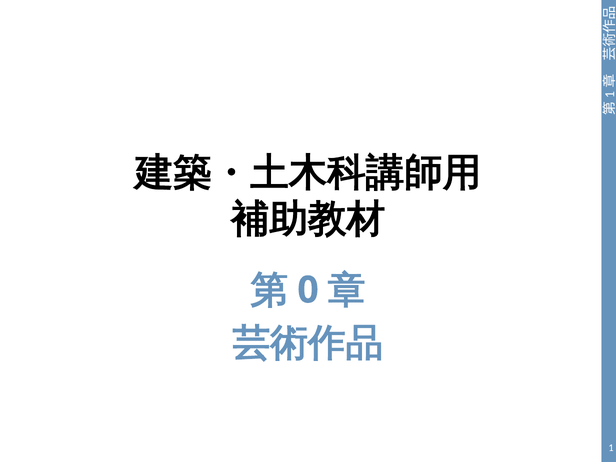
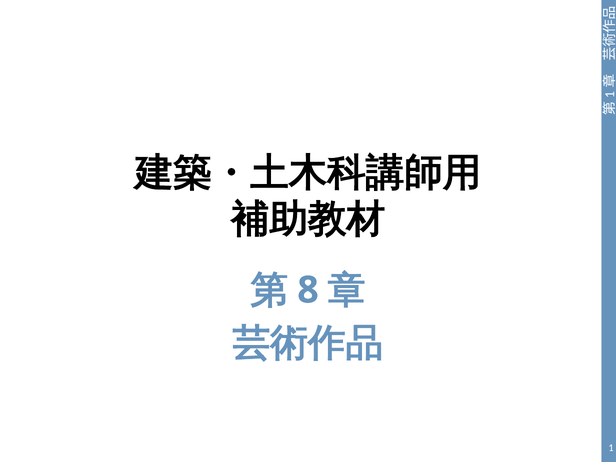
0: 0 -> 8
